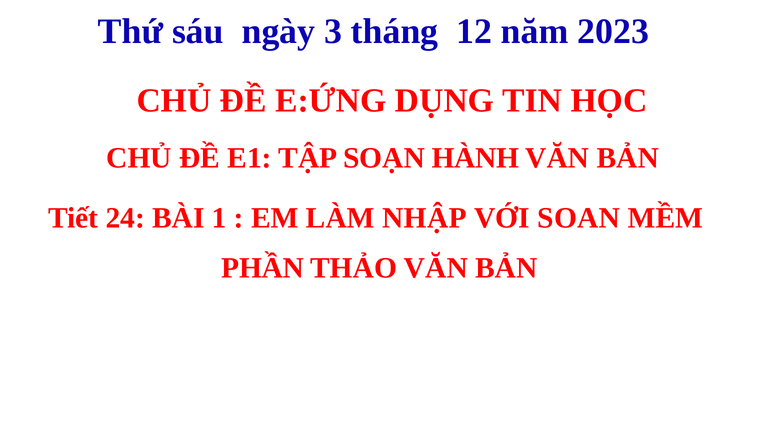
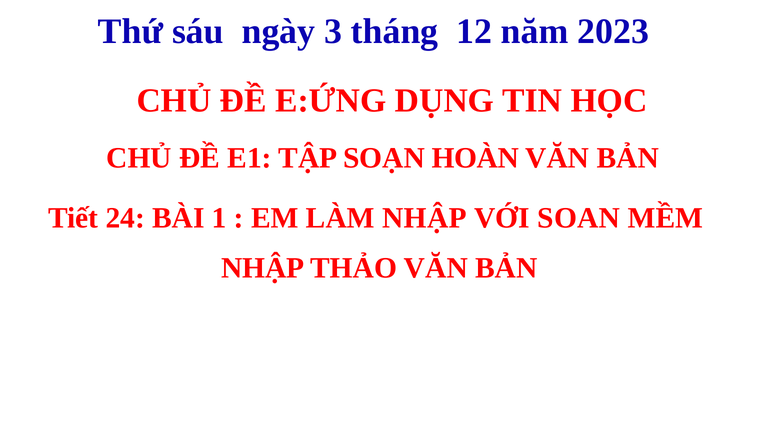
HÀNH: HÀNH -> HOÀN
PHẦN at (263, 268): PHẦN -> NHẬP
